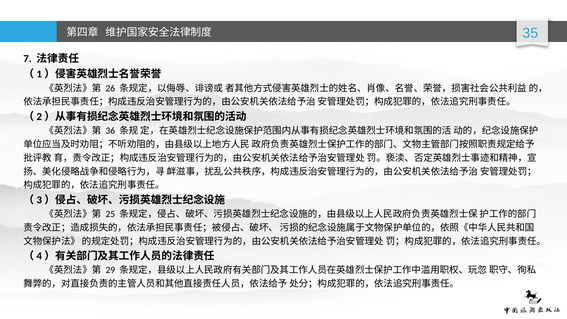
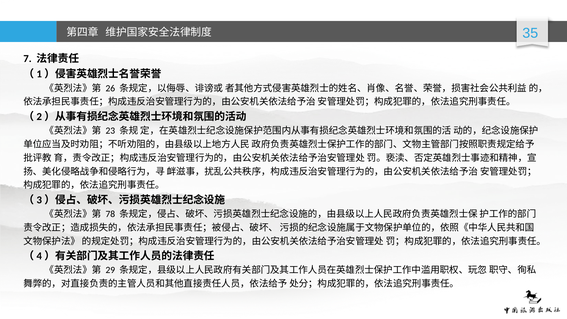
36: 36 -> 23
25: 25 -> 78
